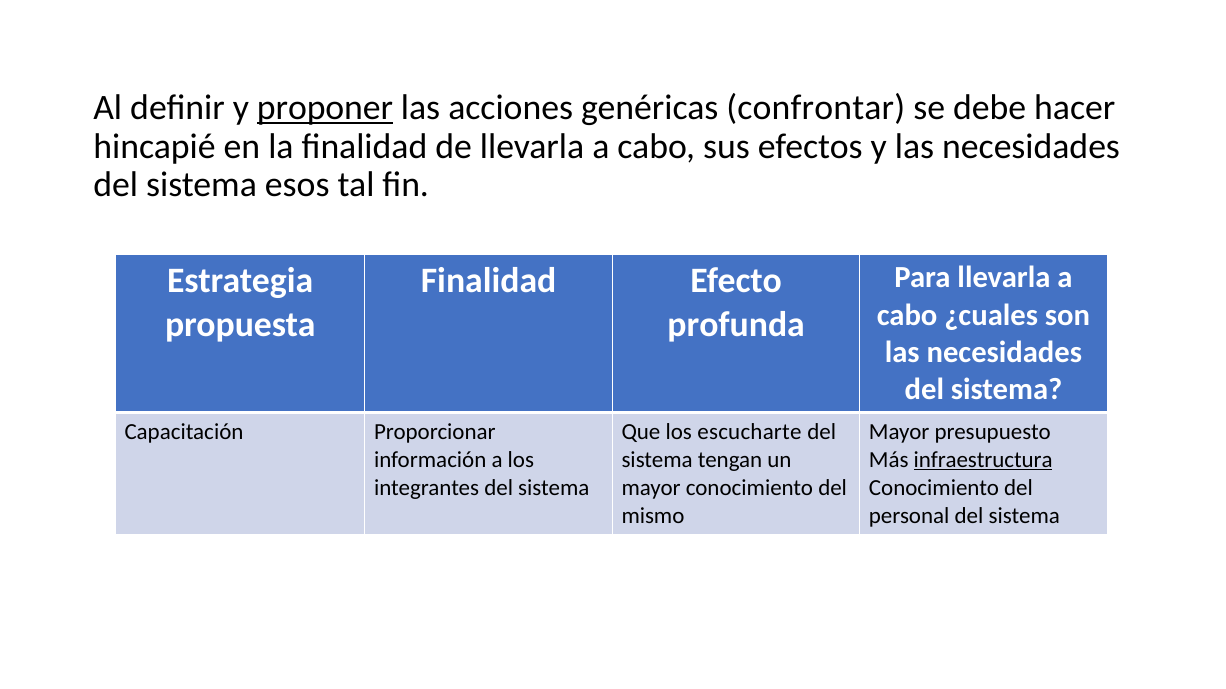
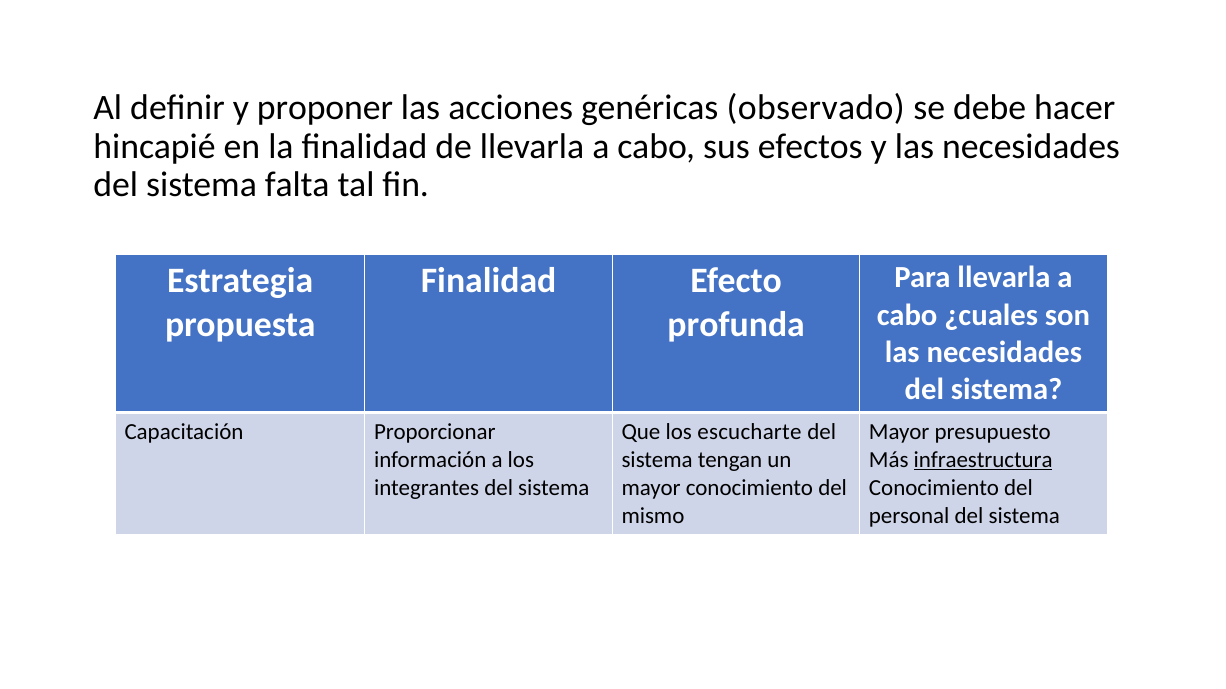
proponer underline: present -> none
confrontar: confrontar -> observado
esos: esos -> falta
